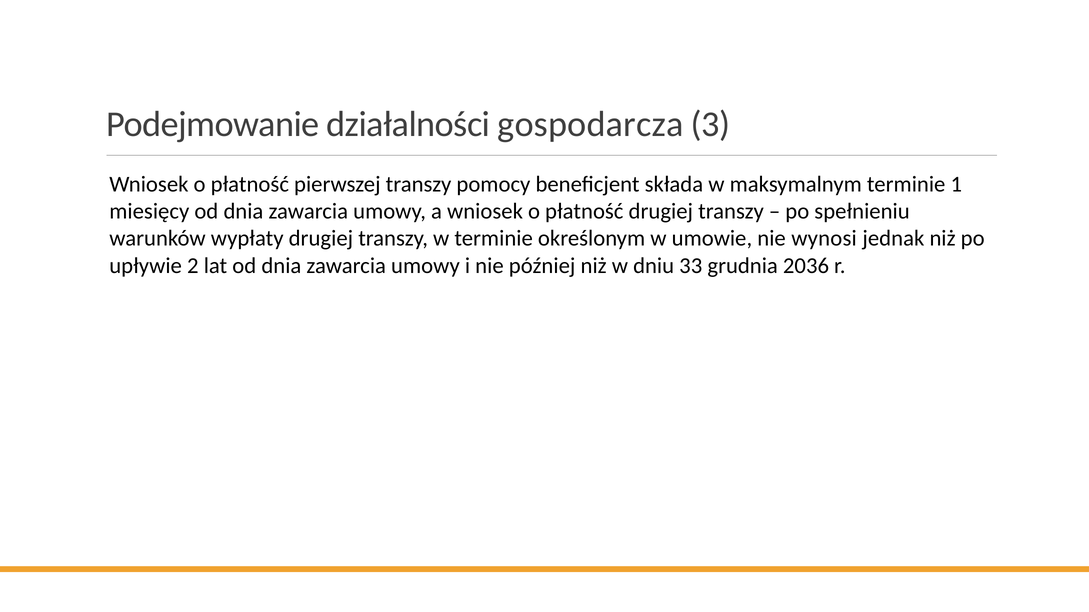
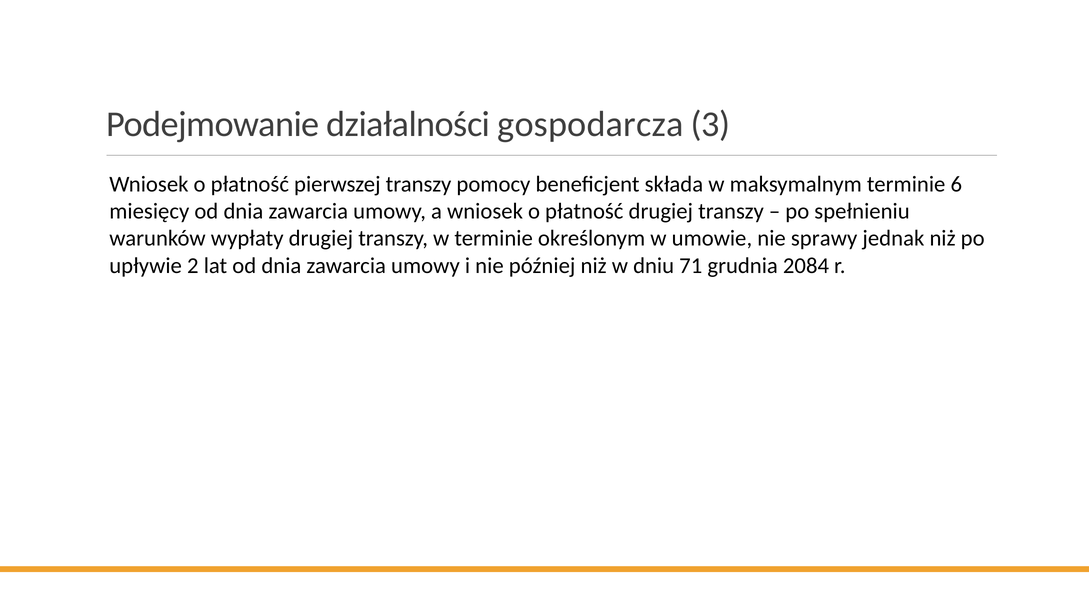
1: 1 -> 6
wynosi: wynosi -> sprawy
33: 33 -> 71
2036: 2036 -> 2084
